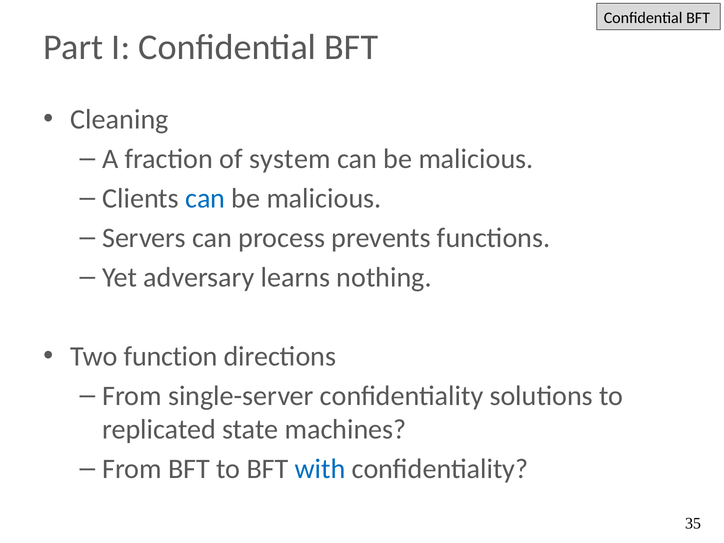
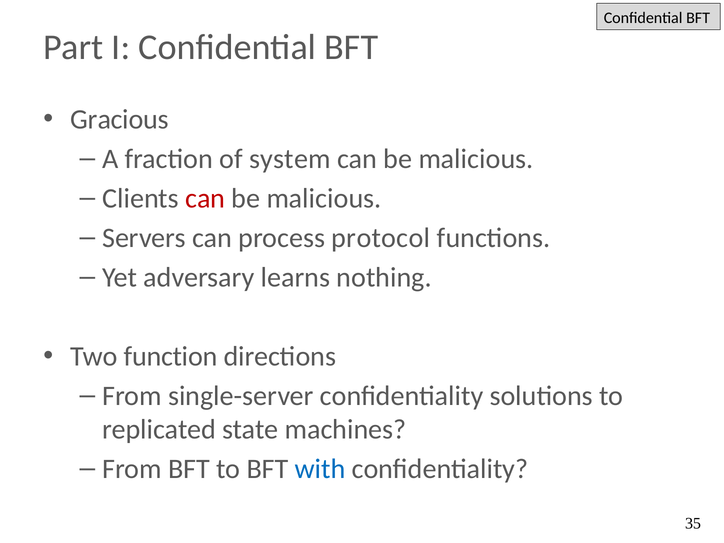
Cleaning: Cleaning -> Gracious
can at (205, 199) colour: blue -> red
prevents: prevents -> protocol
